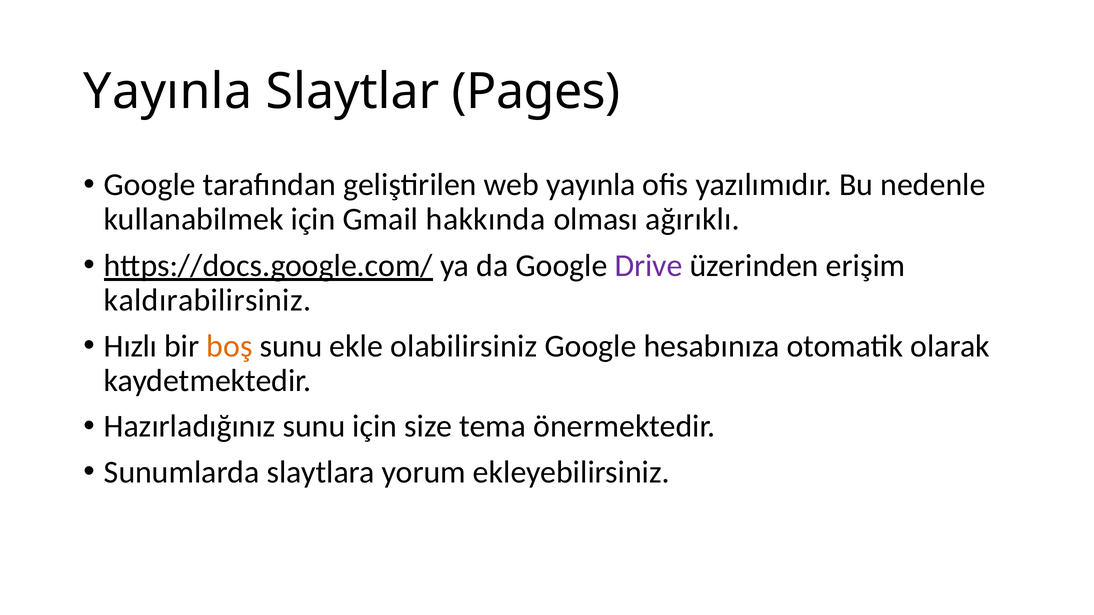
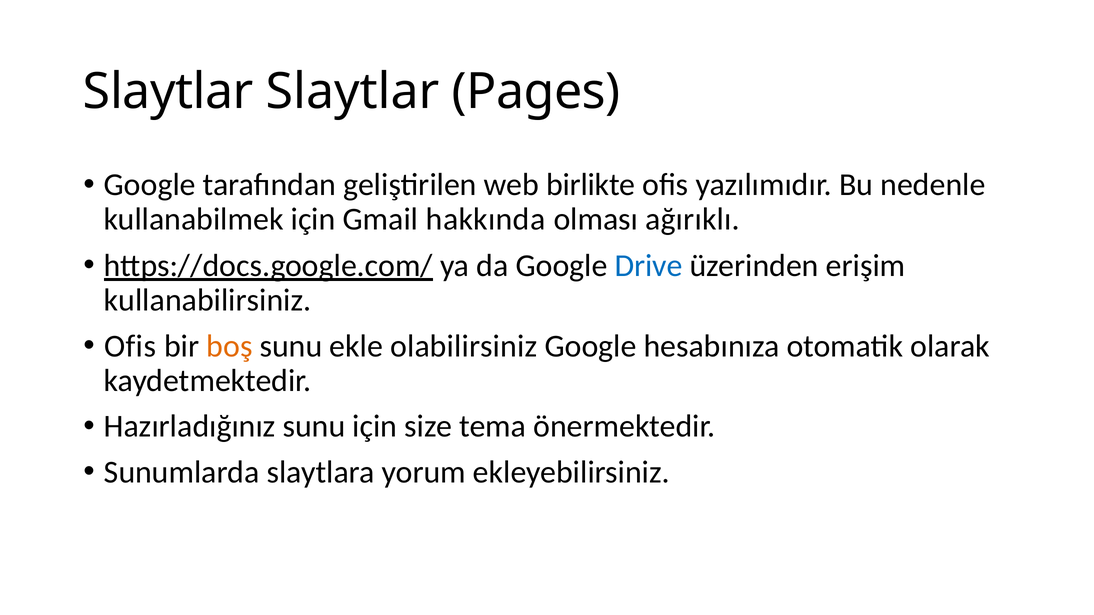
Yayınla at (168, 92): Yayınla -> Slaytlar
web yayınla: yayınla -> birlikte
Drive colour: purple -> blue
kaldırabilirsiniz: kaldırabilirsiniz -> kullanabilirsiniz
Hızlı at (131, 346): Hızlı -> Ofis
